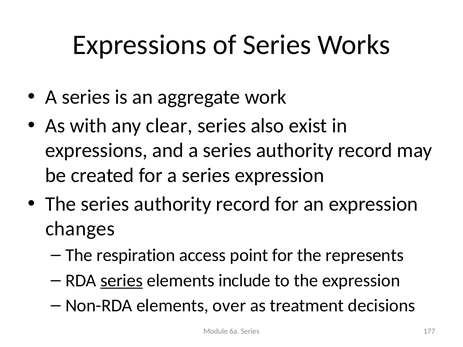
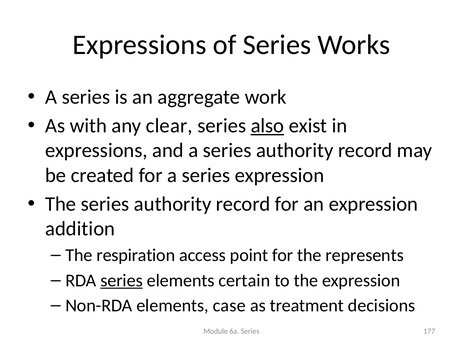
also underline: none -> present
changes: changes -> addition
include: include -> certain
over: over -> case
